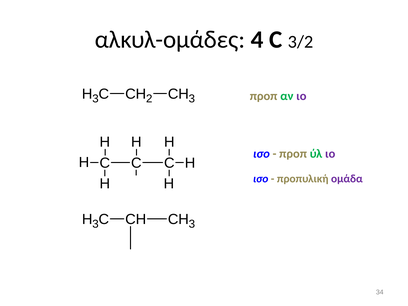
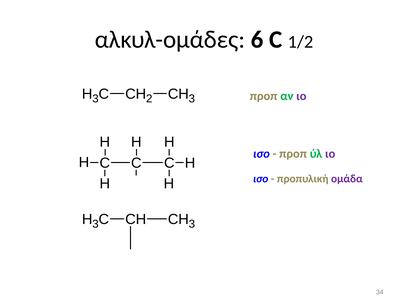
4: 4 -> 6
3/2: 3/2 -> 1/2
